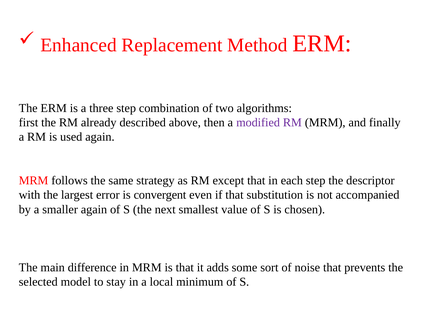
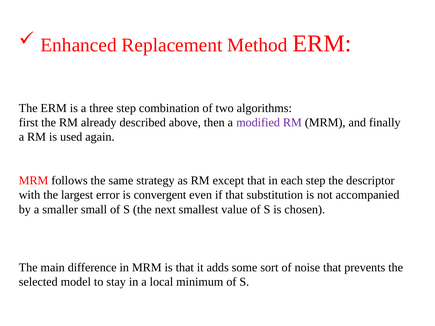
smaller again: again -> small
